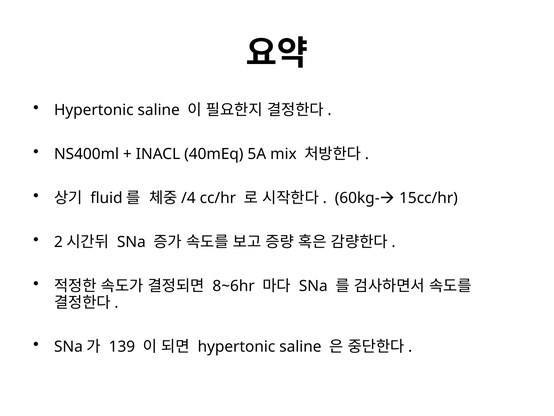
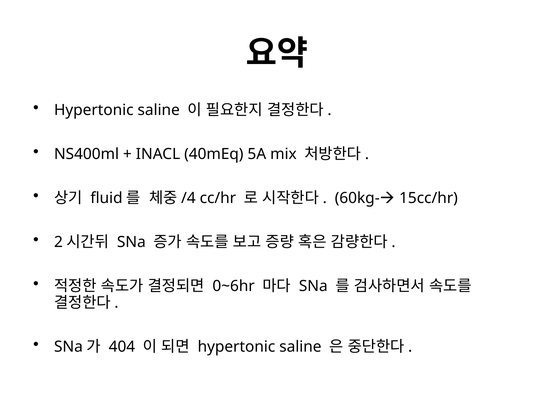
8~6hr: 8~6hr -> 0~6hr
139: 139 -> 404
